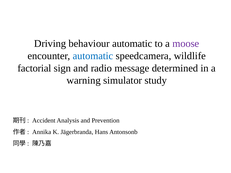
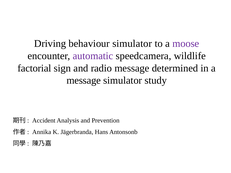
behaviour automatic: automatic -> simulator
automatic at (93, 56) colour: blue -> purple
warning at (84, 81): warning -> message
